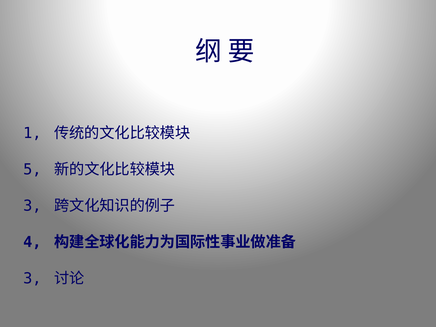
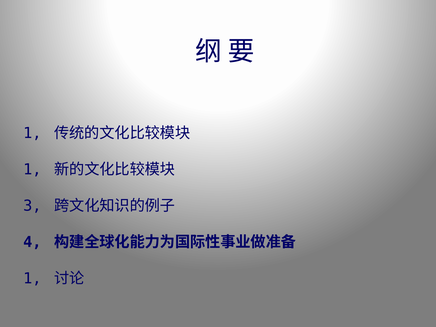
5 at (32, 169): 5 -> 1
3 at (32, 278): 3 -> 1
